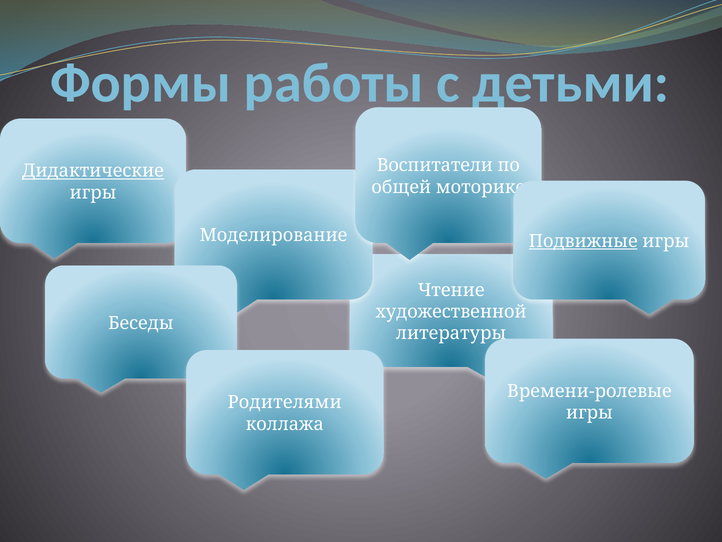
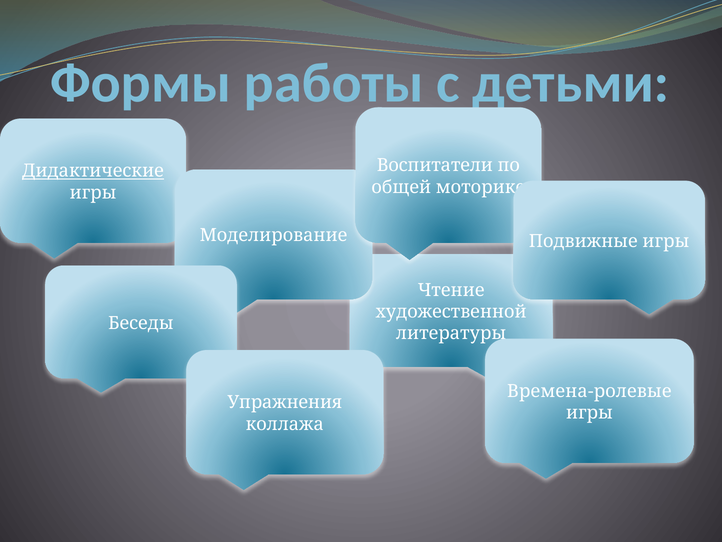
Подвижные underline: present -> none
Времени-ролевые: Времени-ролевые -> Времена-ролевые
Родителями: Родителями -> Упражнения
